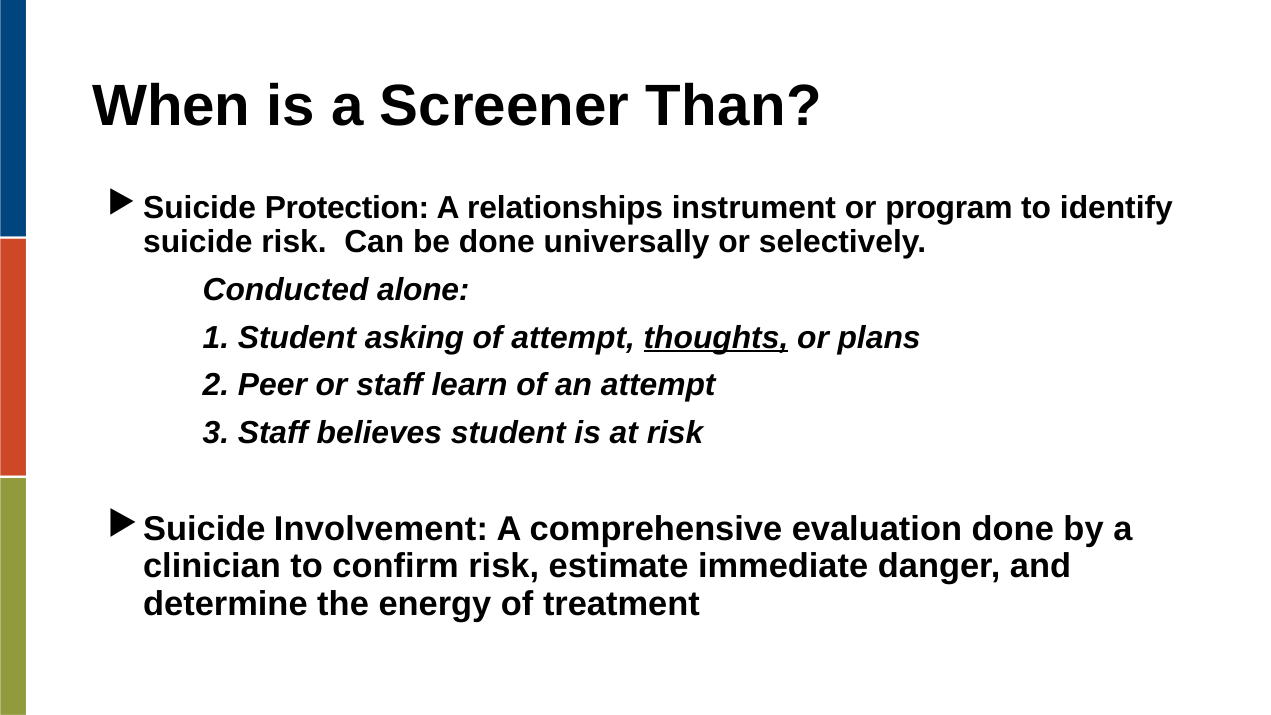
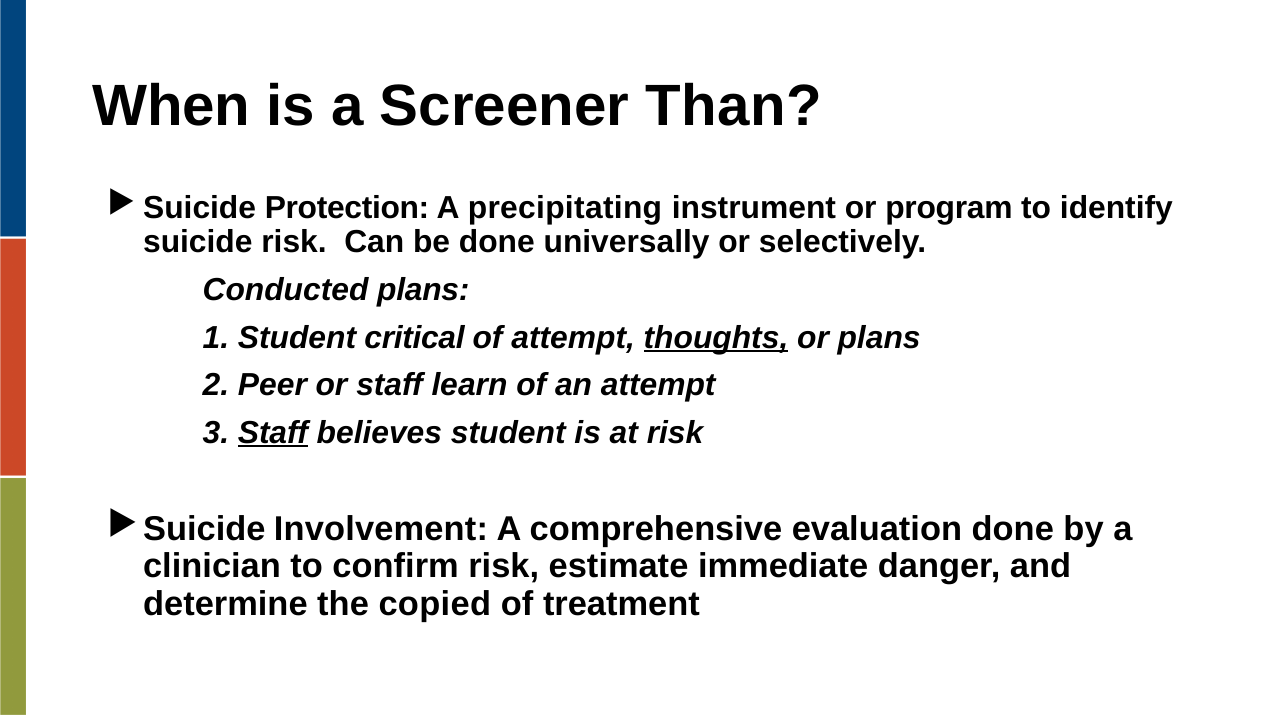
relationships: relationships -> precipitating
Conducted alone: alone -> plans
asking: asking -> critical
Staff at (273, 433) underline: none -> present
energy: energy -> copied
